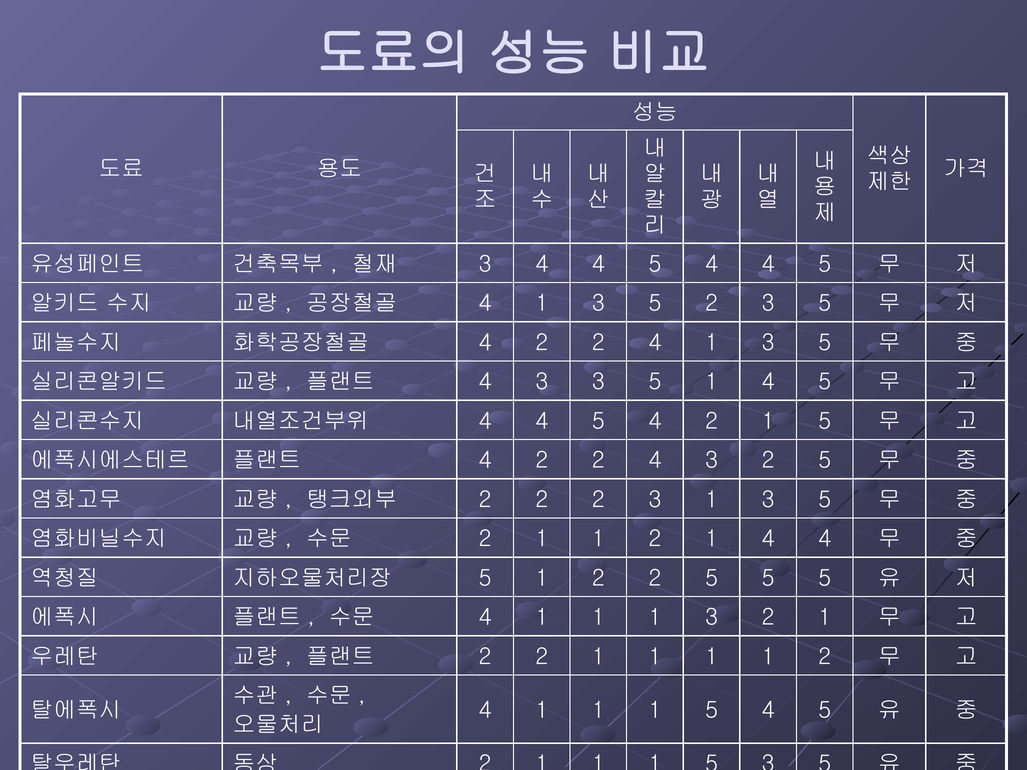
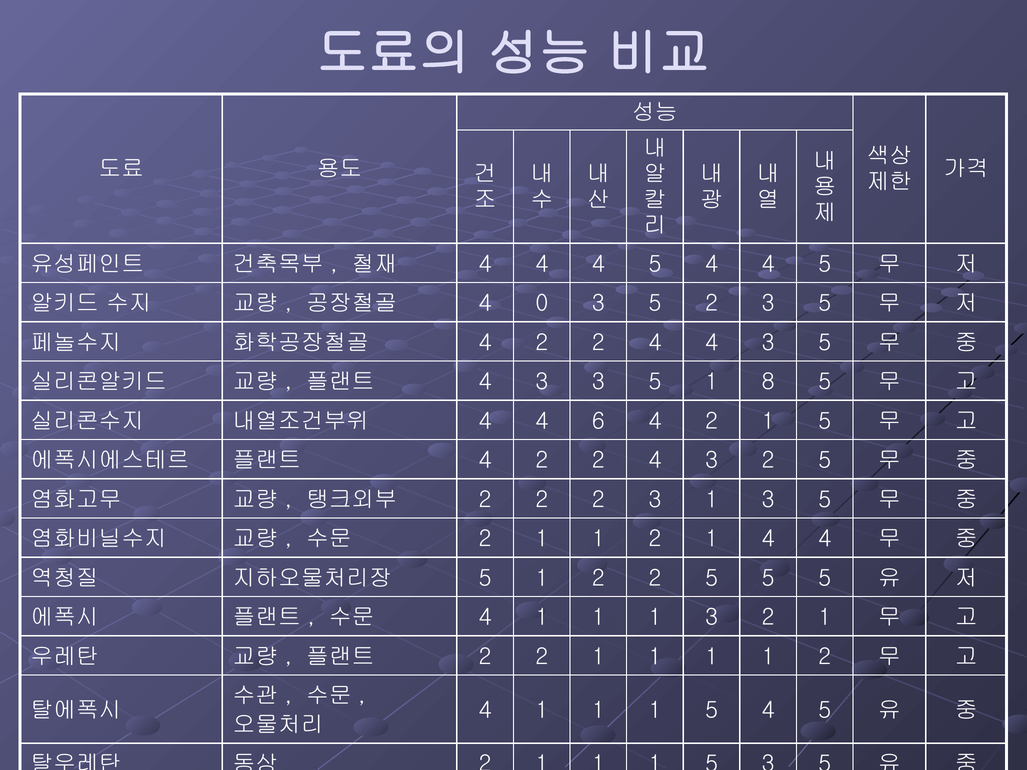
3 at (485, 264): 3 -> 4
1 at (542, 303): 1 -> 0
2 4 1: 1 -> 4
5 1 4: 4 -> 8
5 at (598, 421): 5 -> 6
